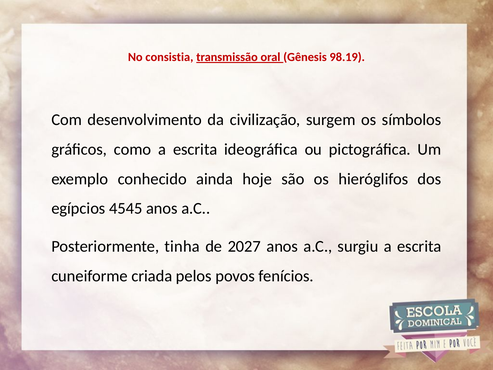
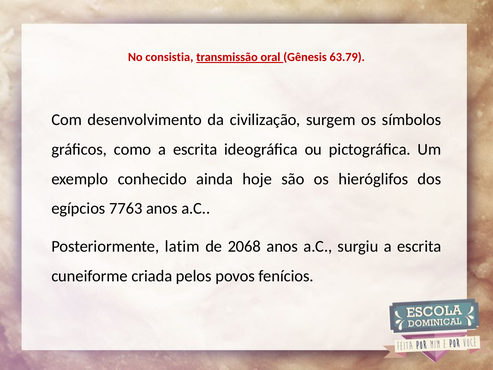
98.19: 98.19 -> 63.79
4545: 4545 -> 7763
tinha: tinha -> latim
2027: 2027 -> 2068
